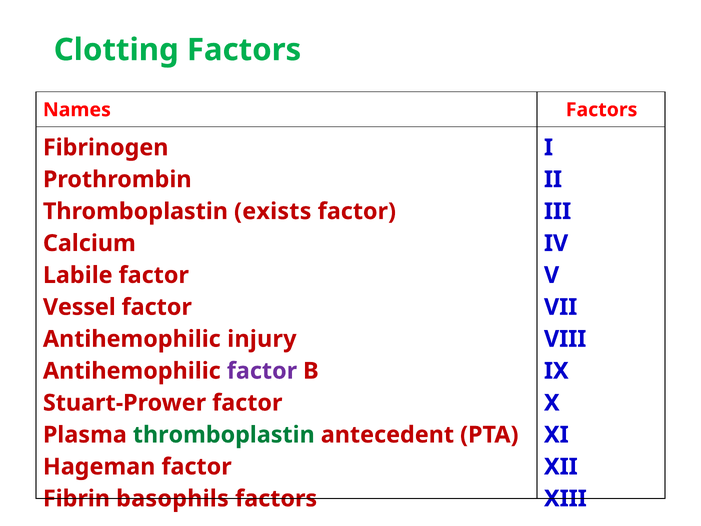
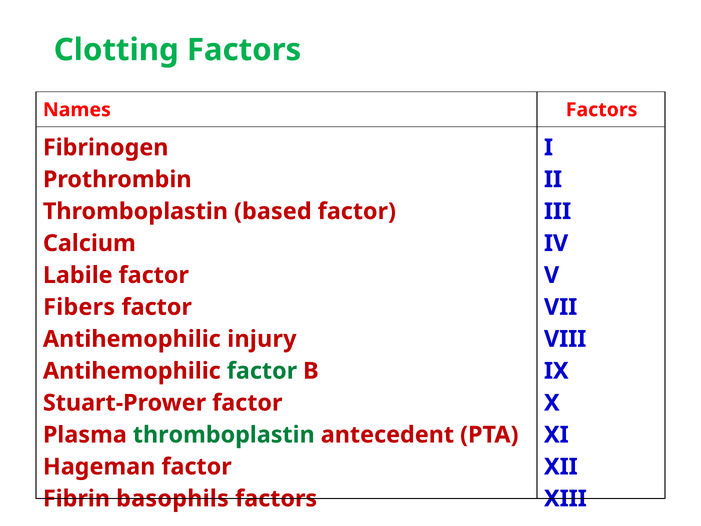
exists: exists -> based
Vessel: Vessel -> Fibers
factor at (262, 371) colour: purple -> green
